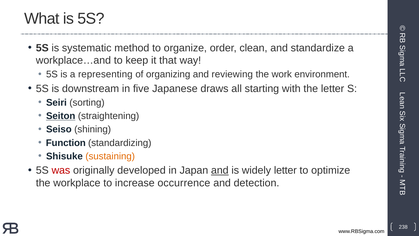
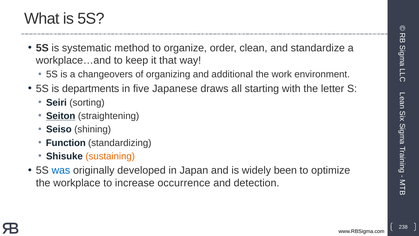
representing: representing -> changeovers
reviewing: reviewing -> additional
downstream: downstream -> departments
was colour: red -> blue
and at (220, 170) underline: present -> none
widely letter: letter -> been
